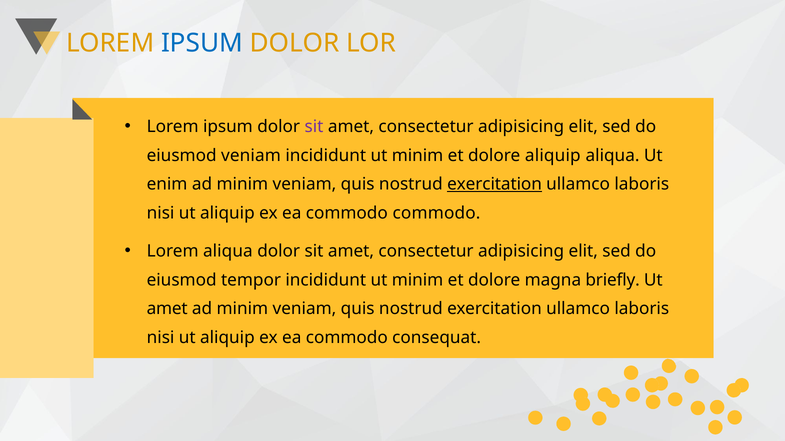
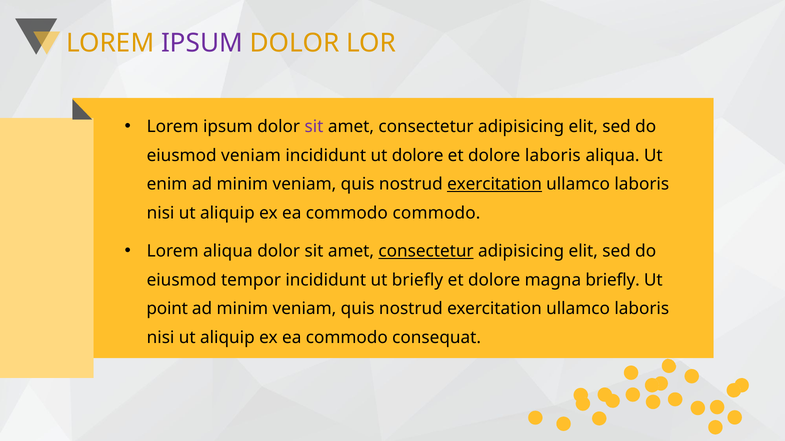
IPSUM at (202, 43) colour: blue -> purple
minim at (418, 156): minim -> dolore
dolore aliquip: aliquip -> laboris
consectetur at (426, 252) underline: none -> present
tempor incididunt ut minim: minim -> briefly
amet at (167, 309): amet -> point
